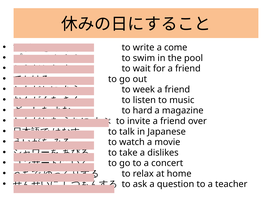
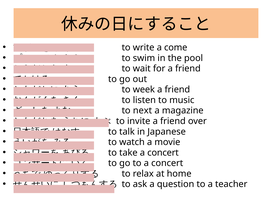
hard: hard -> next
take a dislikes: dislikes -> concert
